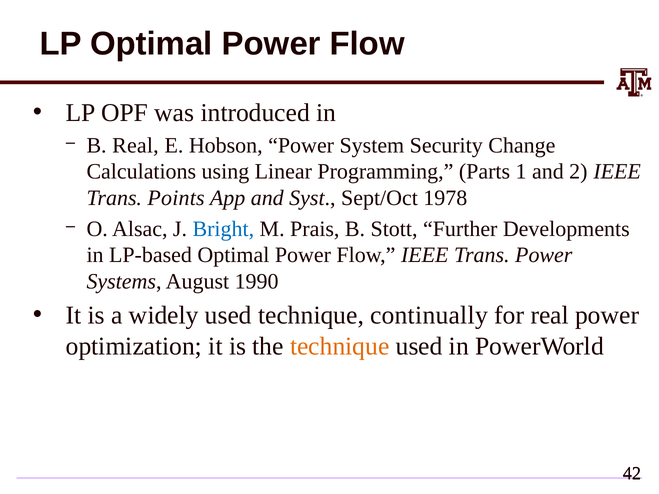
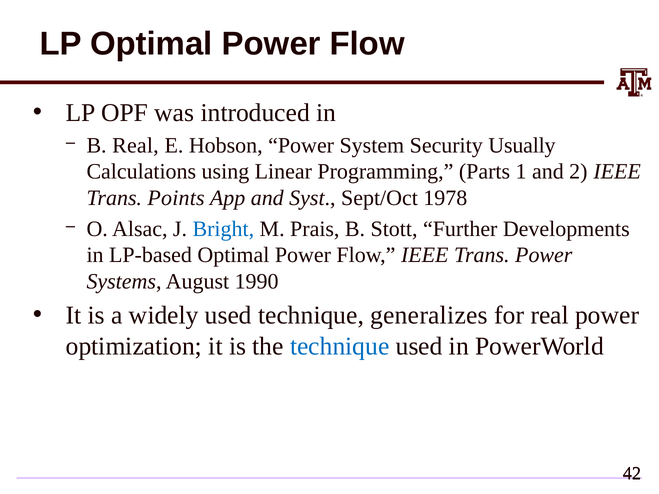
Change: Change -> Usually
continually: continually -> generalizes
technique at (340, 346) colour: orange -> blue
